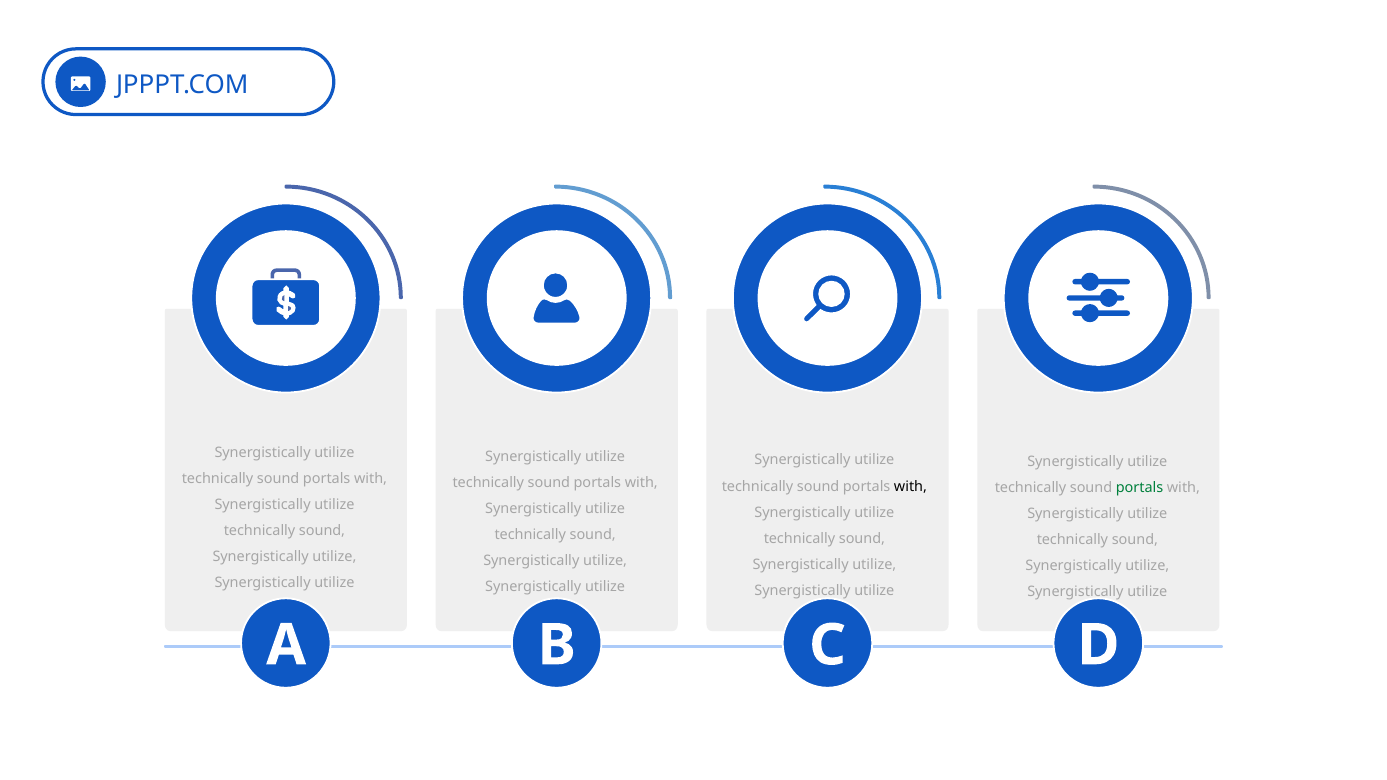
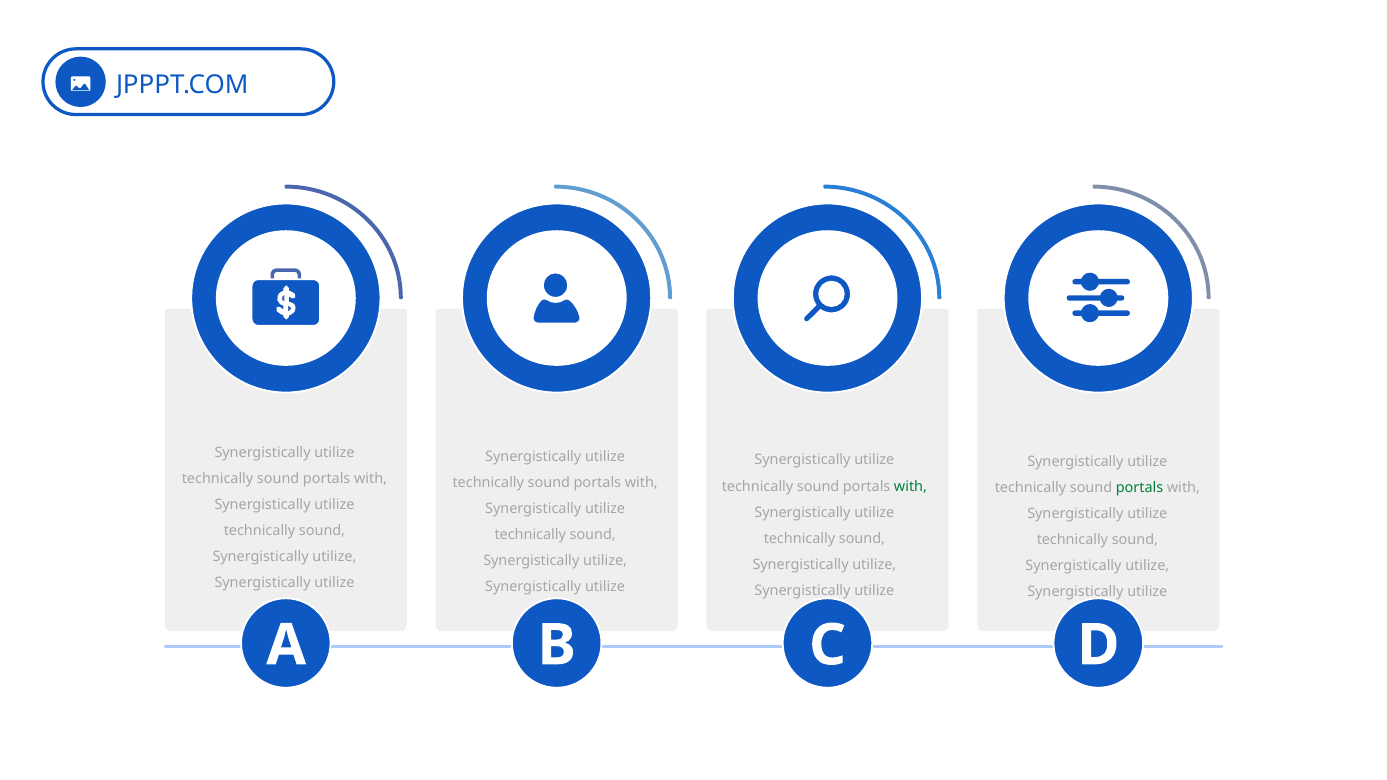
with at (911, 486) colour: black -> green
